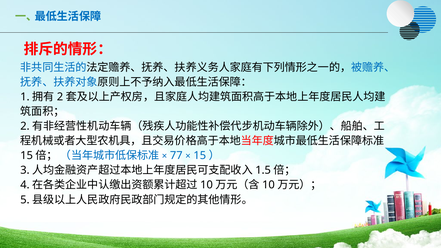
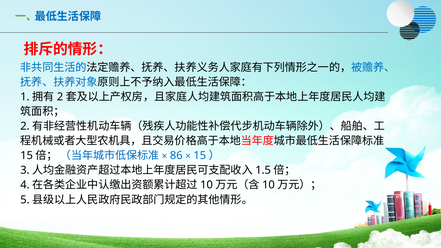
77: 77 -> 86
